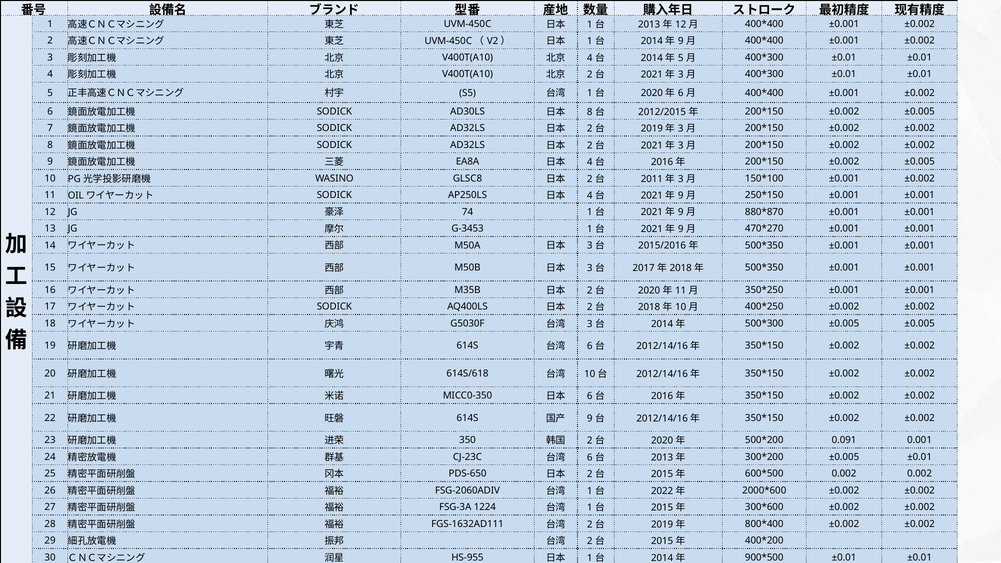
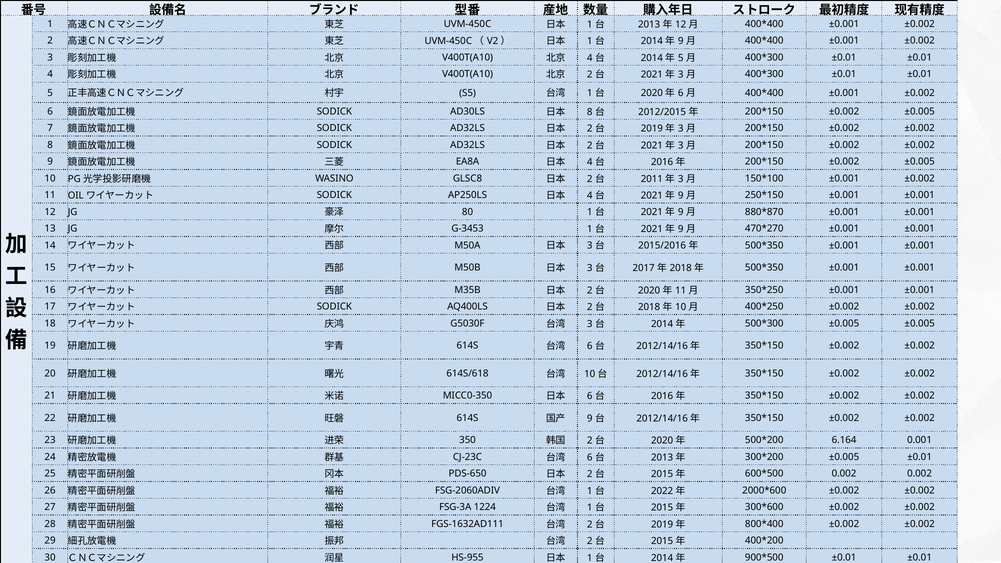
74: 74 -> 80
0.091: 0.091 -> 6.164
